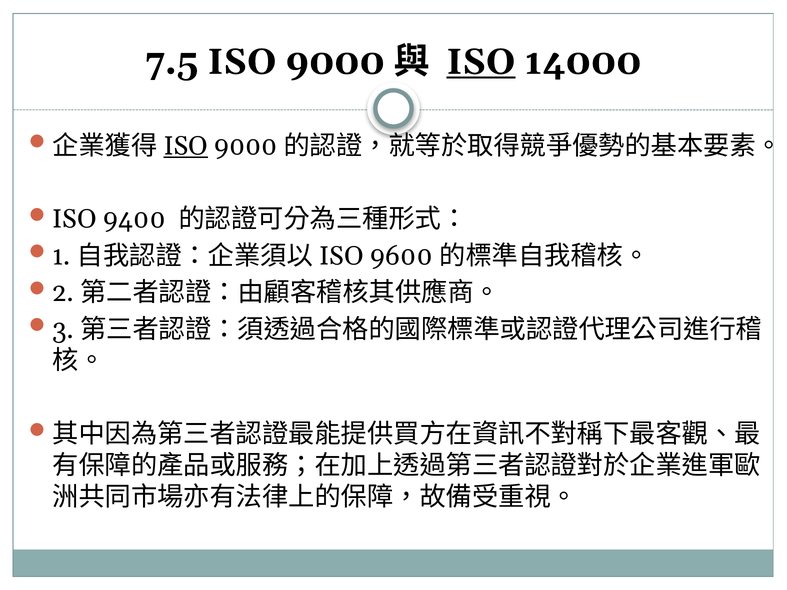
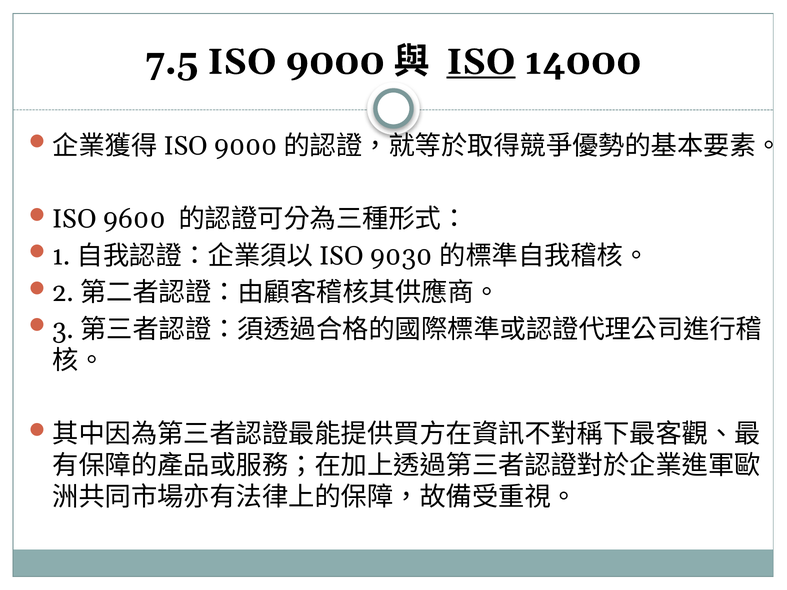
ISO at (186, 146) underline: present -> none
9400: 9400 -> 9600
9600: 9600 -> 9030
